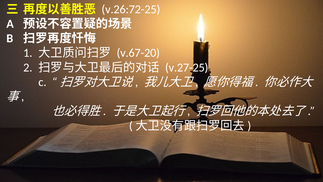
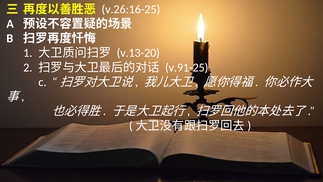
v.26:72-25: v.26:72-25 -> v.26:16-25
v.67-20: v.67-20 -> v.13-20
v.27-25: v.27-25 -> v.91-25
